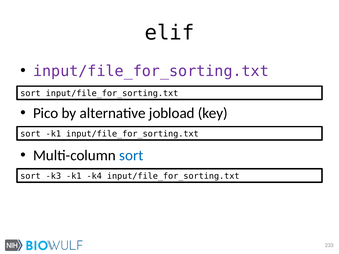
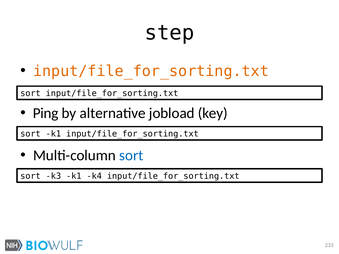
elif: elif -> step
input/file_for_sorting.txt at (151, 71) colour: purple -> orange
Pico: Pico -> Ping
